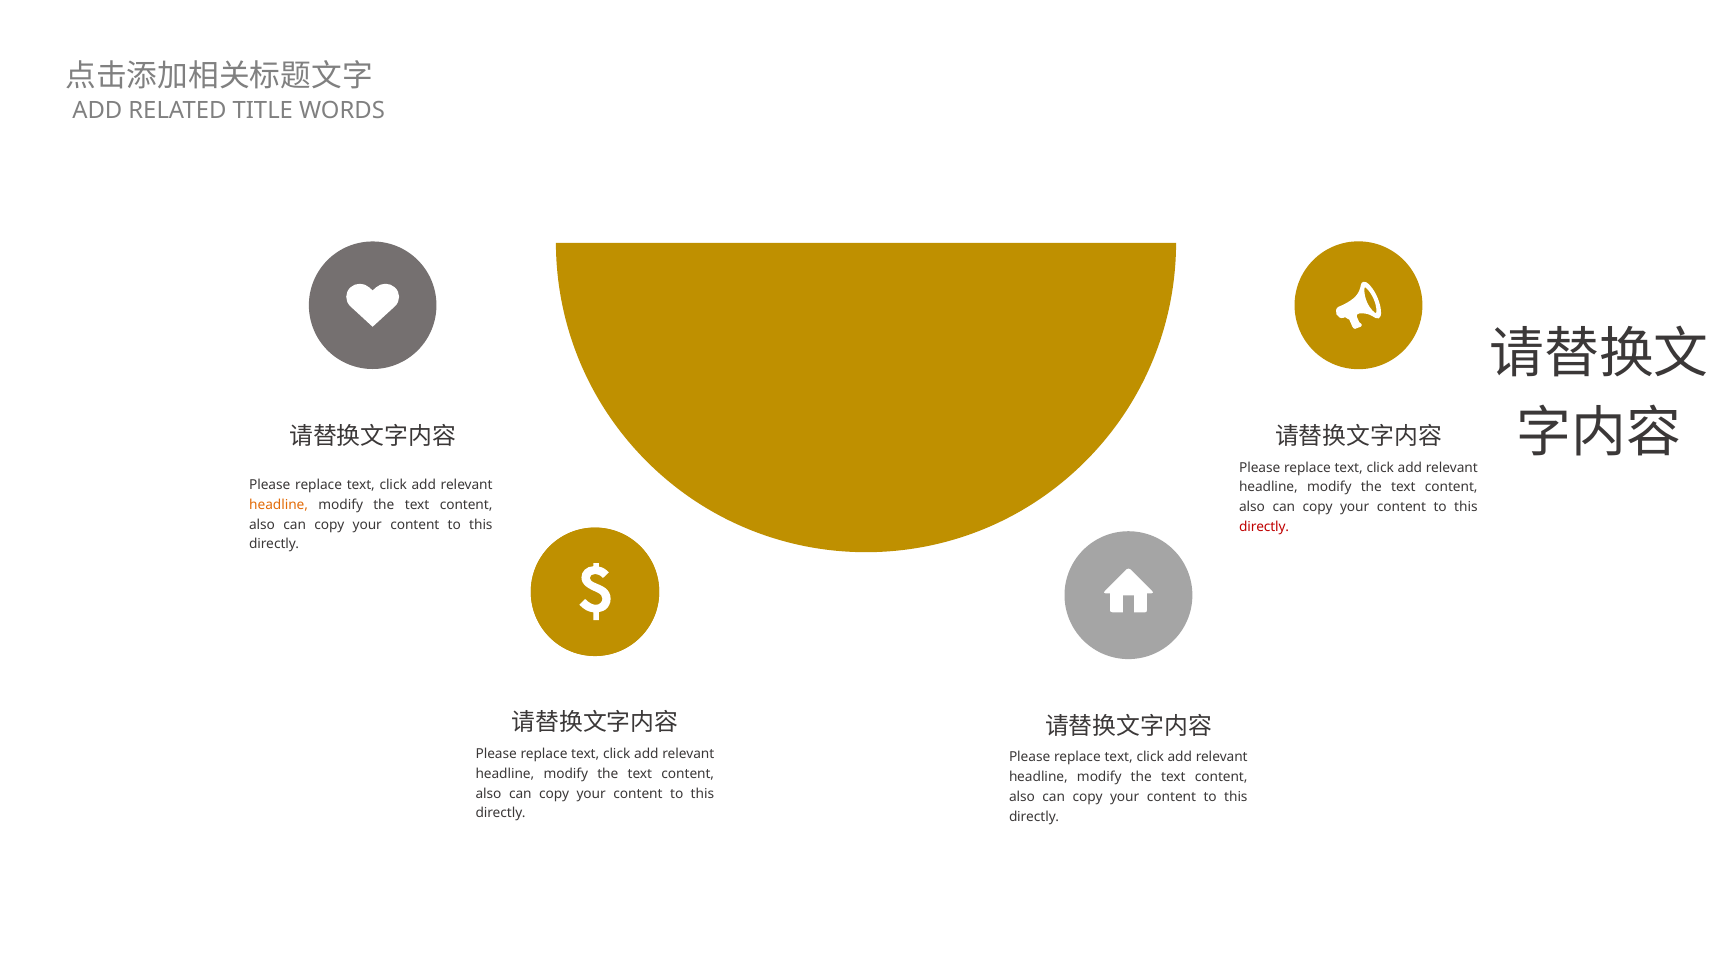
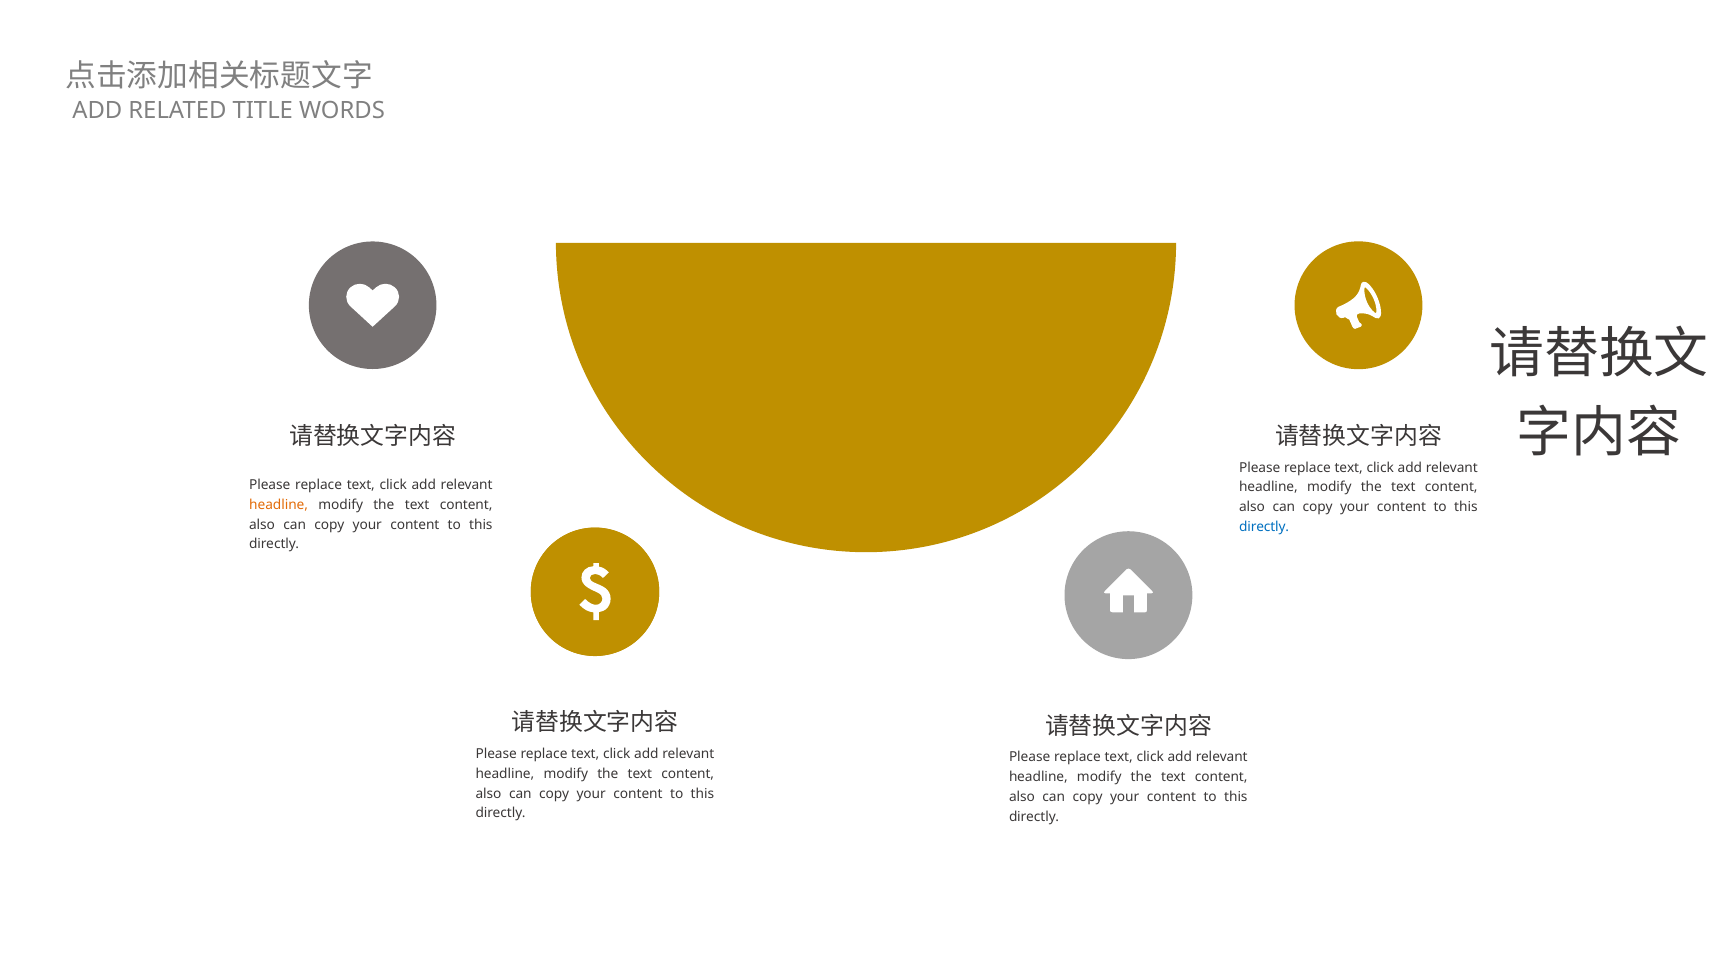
directly at (1264, 527) colour: red -> blue
